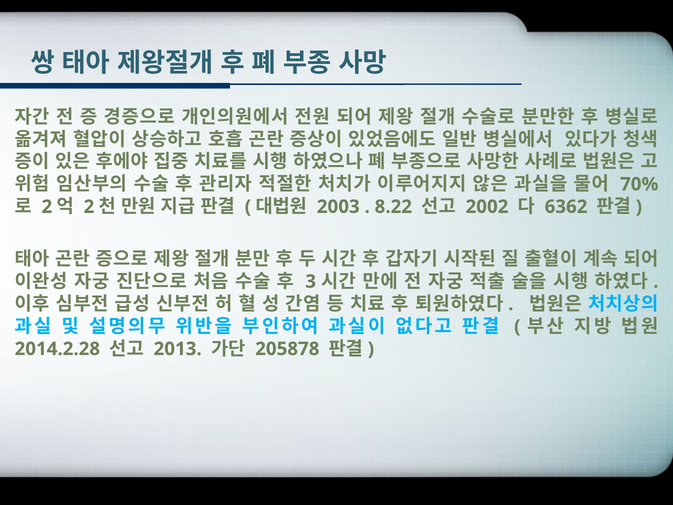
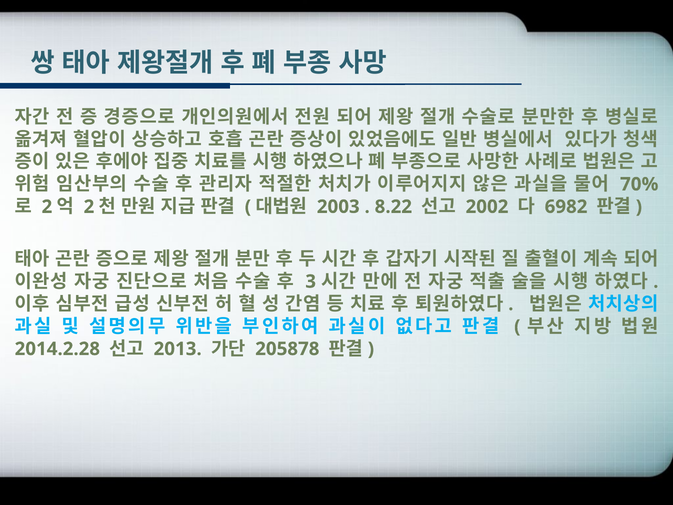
6362: 6362 -> 6982
